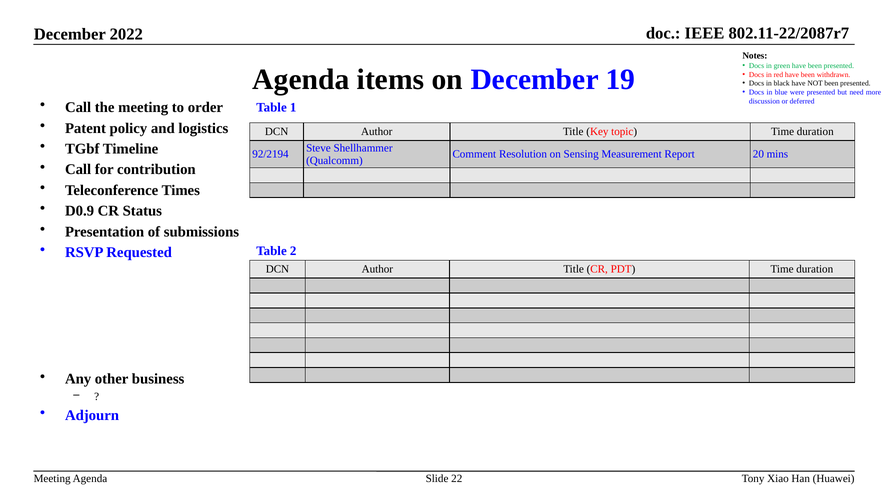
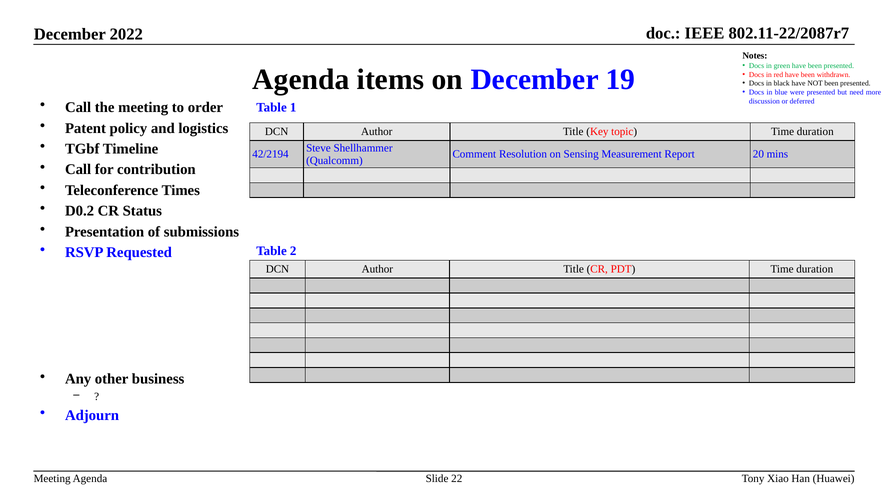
92/2194: 92/2194 -> 42/2194
D0.9: D0.9 -> D0.2
